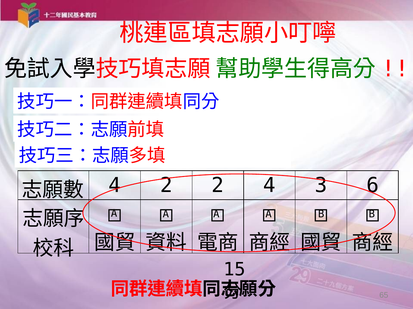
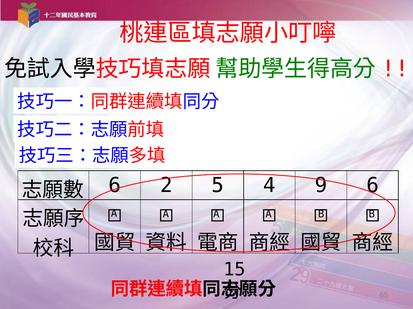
4 at (115, 186): 4 -> 6
2 2: 2 -> 5
3: 3 -> 9
